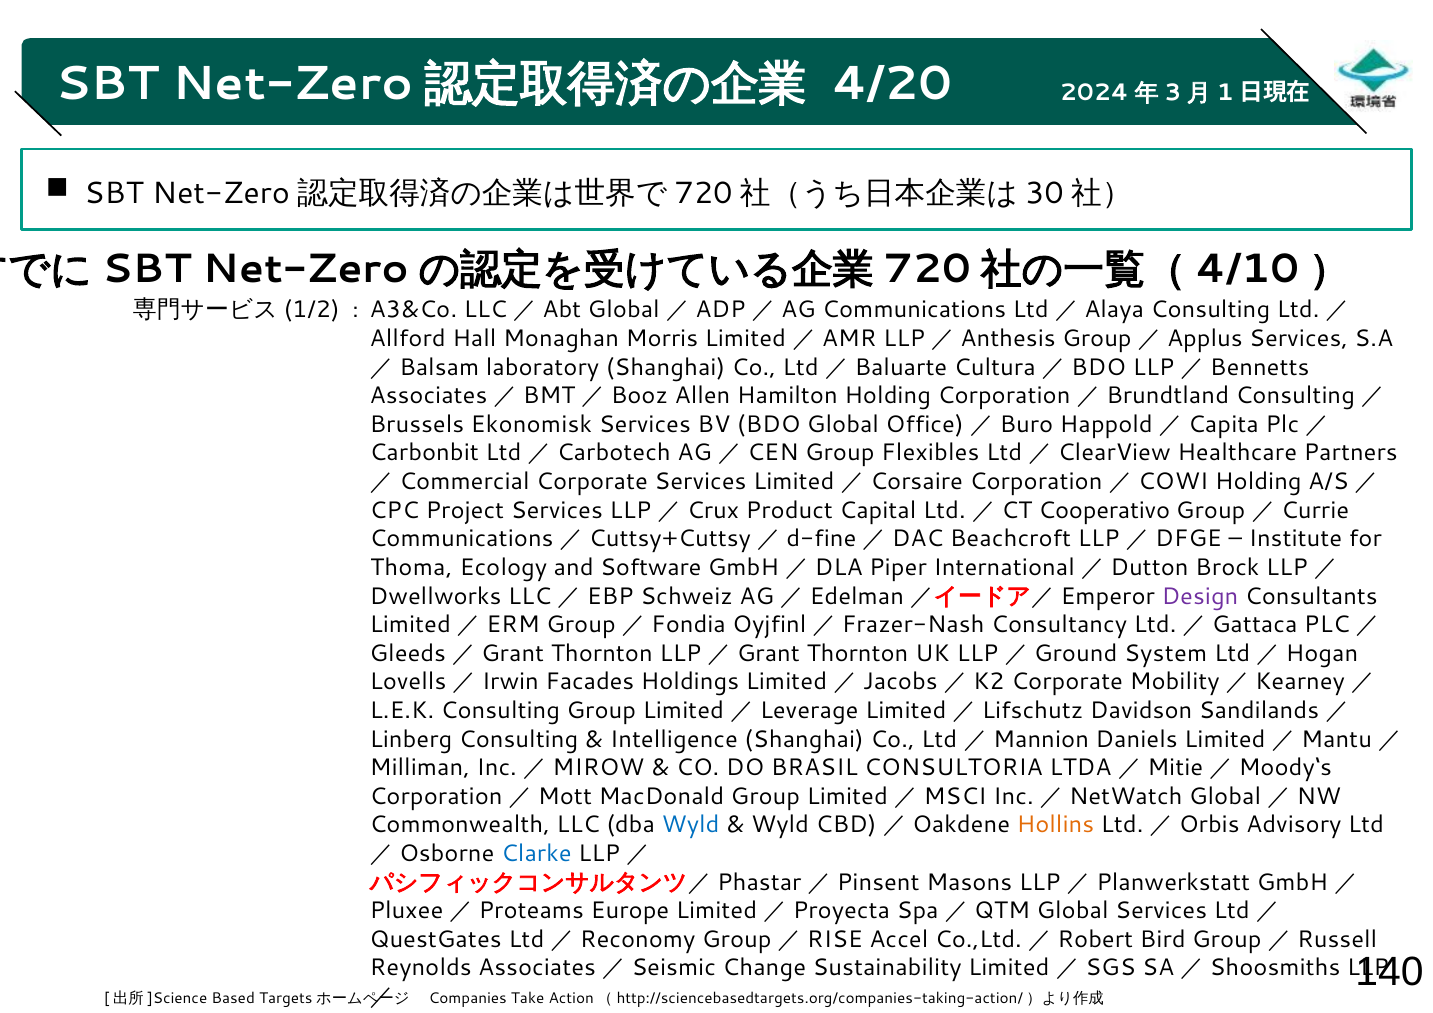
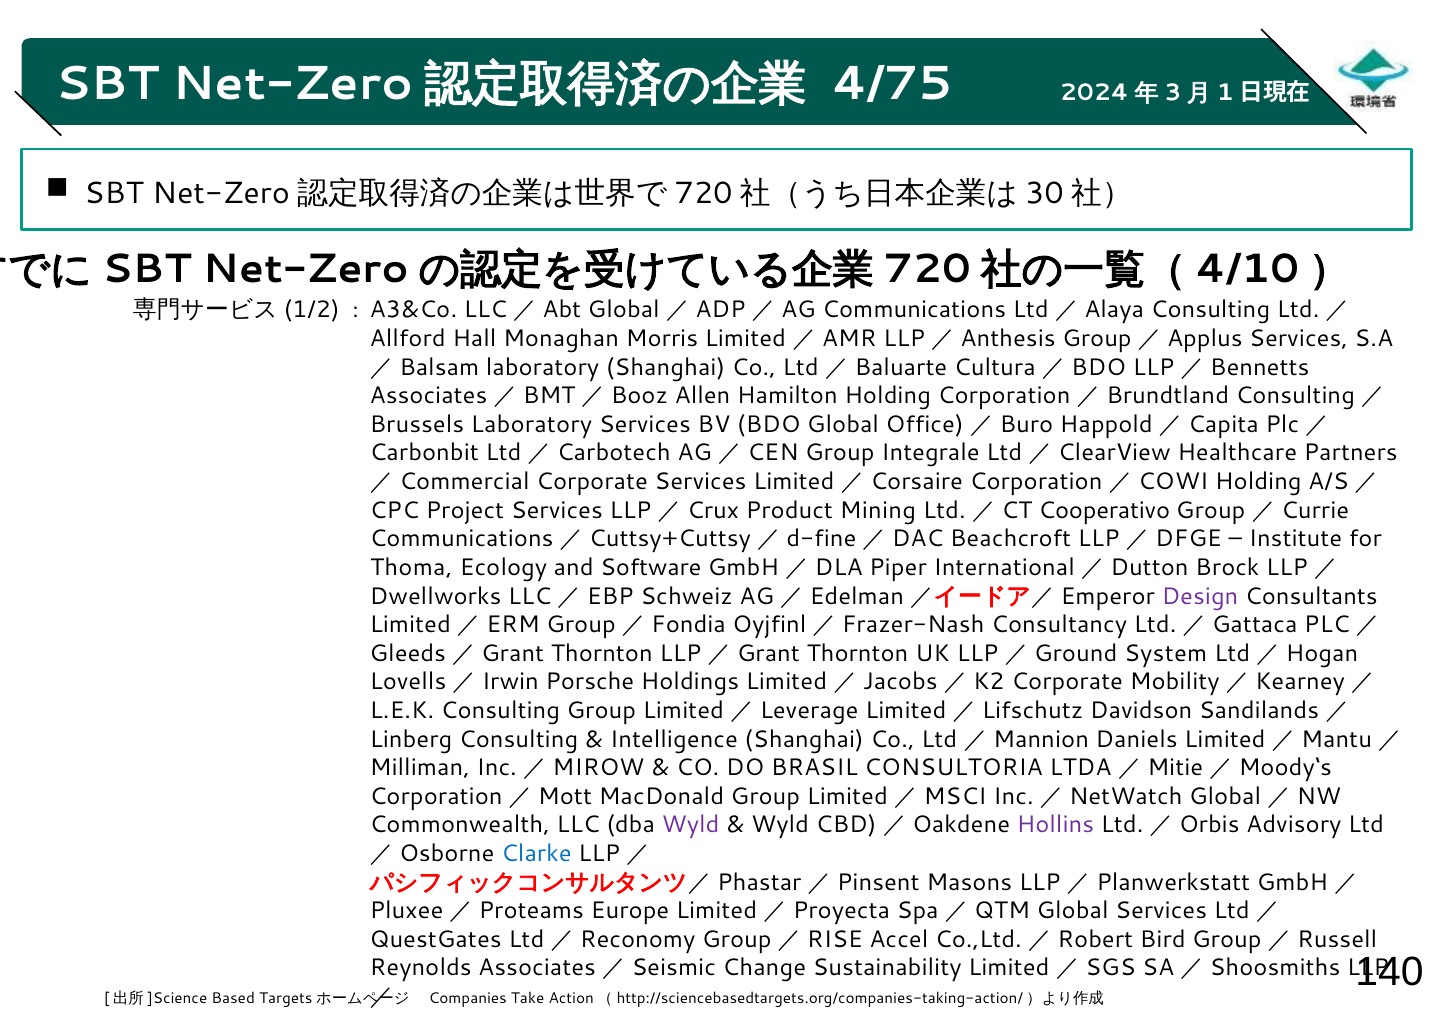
4/20: 4/20 -> 4/75
Ekonomisk at (531, 425): Ekonomisk -> Laboratory
Flexibles: Flexibles -> Integrale
Capital: Capital -> Mining
Facades: Facades -> Porsche
Wyld at (691, 825) colour: blue -> purple
Hollins colour: orange -> purple
